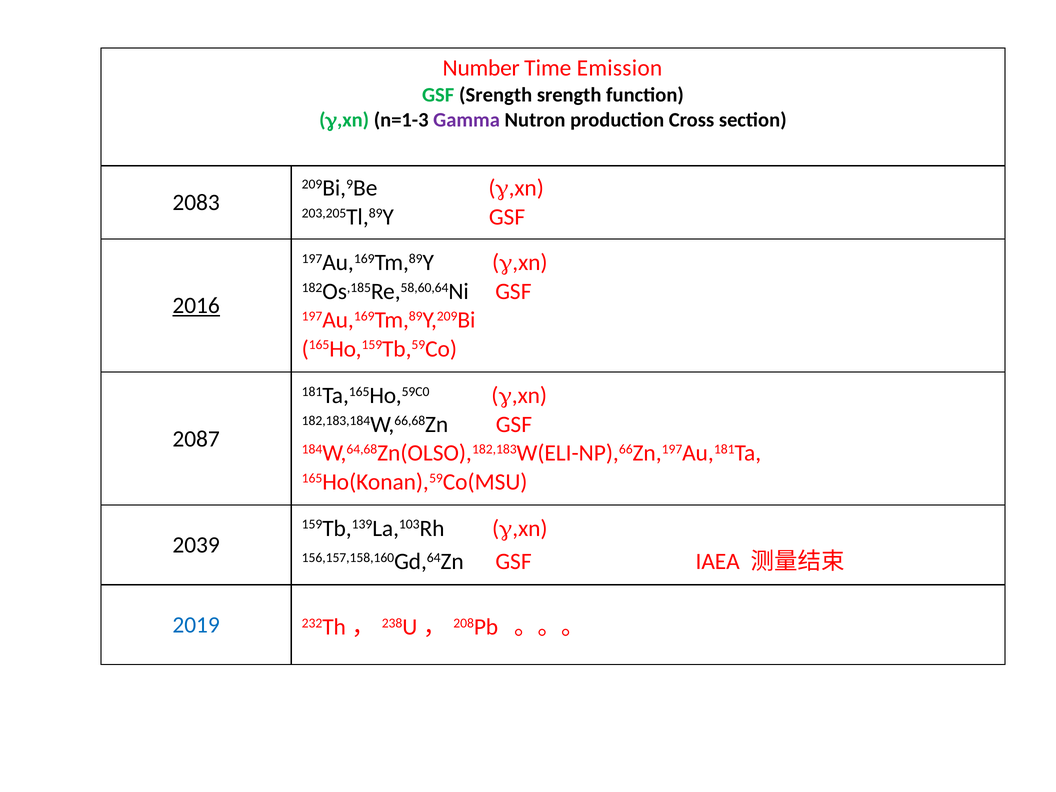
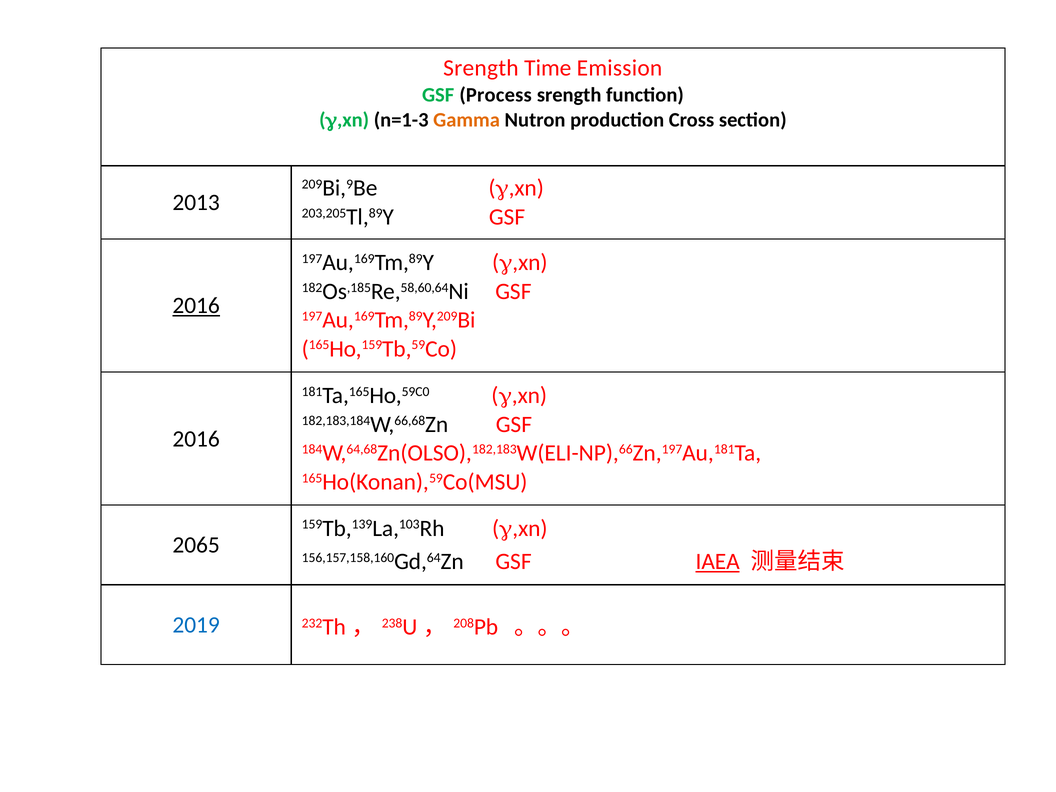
Number at (481, 68): Number -> Srength
GSF Srength: Srength -> Process
Gamma colour: purple -> orange
2083: 2083 -> 2013
2087 at (196, 439): 2087 -> 2016
2039: 2039 -> 2065
IAEA underline: none -> present
